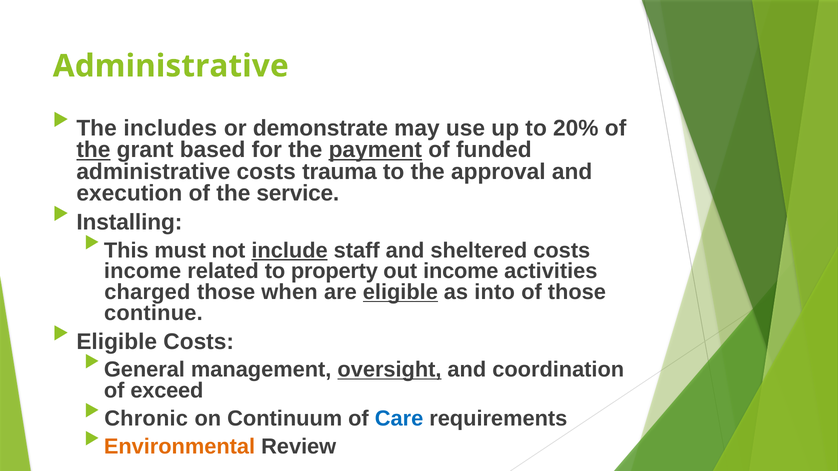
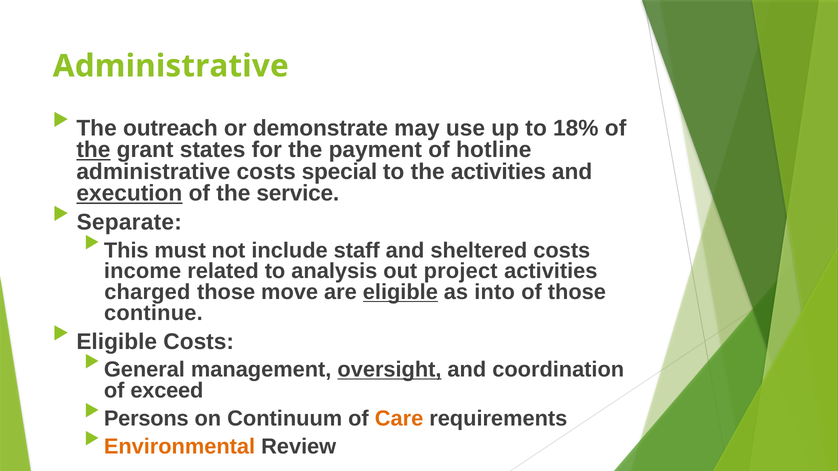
includes: includes -> outreach
20%: 20% -> 18%
based: based -> states
payment underline: present -> none
funded: funded -> hotline
trauma: trauma -> special
the approval: approval -> activities
execution underline: none -> present
Installing: Installing -> Separate
include underline: present -> none
property: property -> analysis
out income: income -> project
when: when -> move
Chronic: Chronic -> Persons
Care colour: blue -> orange
